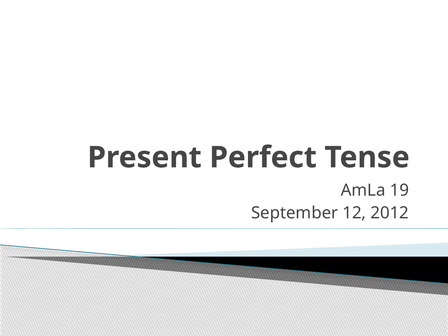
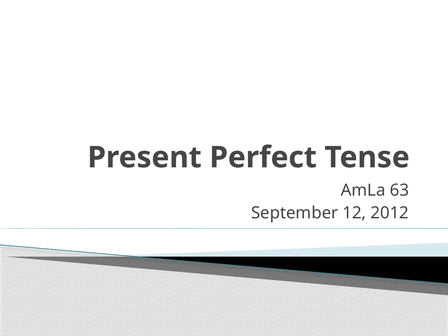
19: 19 -> 63
